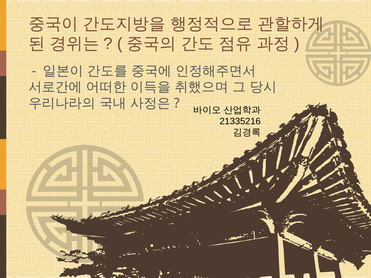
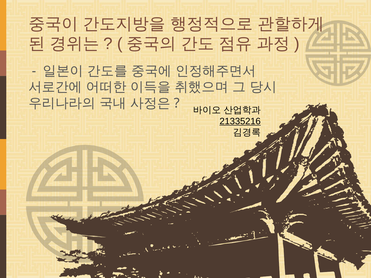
21335216 underline: none -> present
